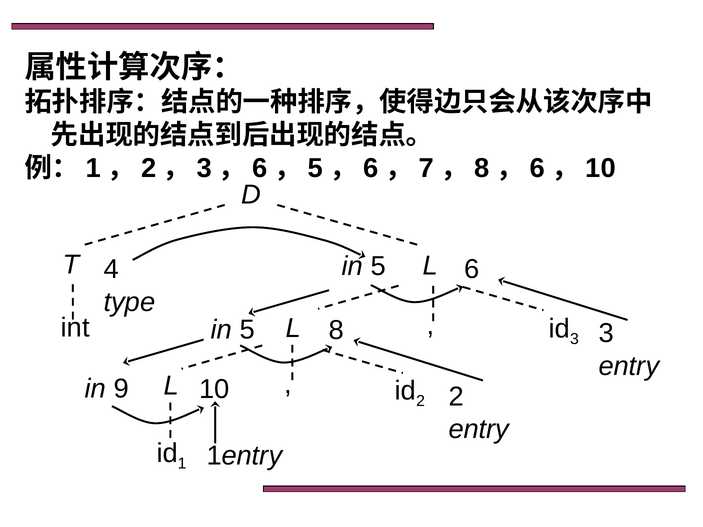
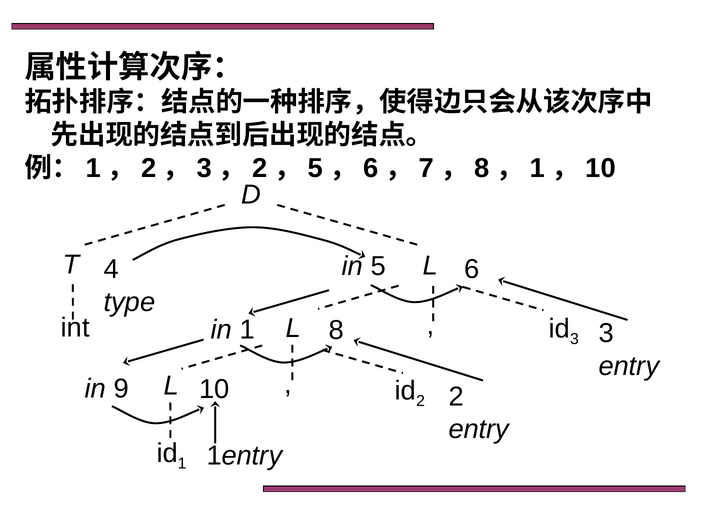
6 at (260, 168): 6 -> 2
6 at (538, 168): 6 -> 1
5 at (247, 330): 5 -> 1
